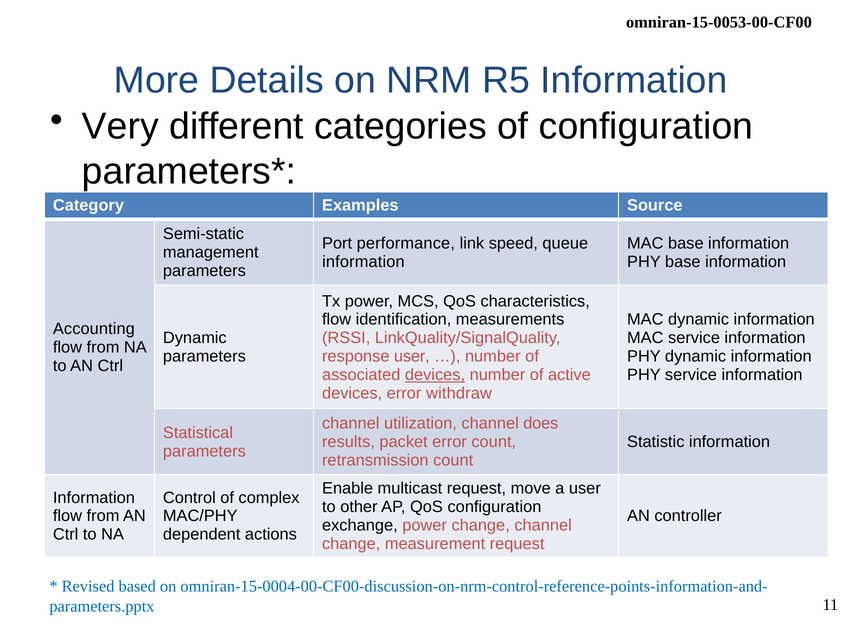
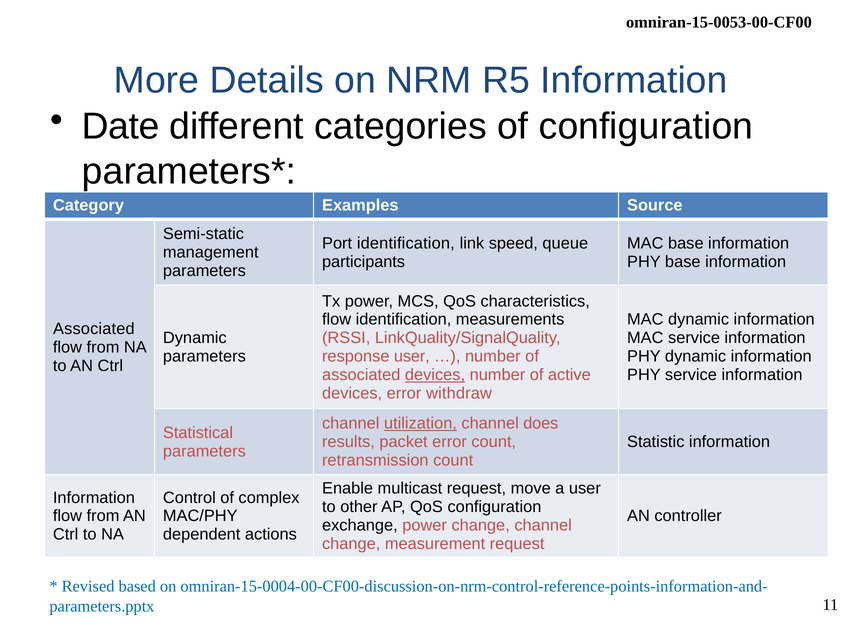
Very: Very -> Date
Port performance: performance -> identification
information at (363, 261): information -> participants
Accounting at (94, 329): Accounting -> Associated
utilization underline: none -> present
